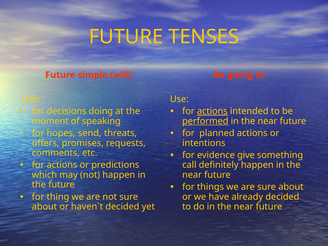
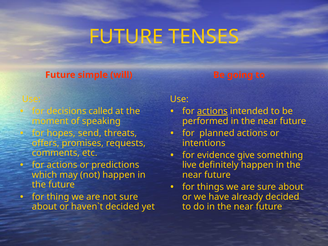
doing: doing -> called
performed underline: present -> none
call: call -> live
